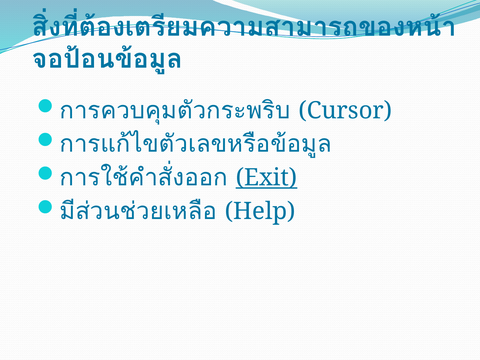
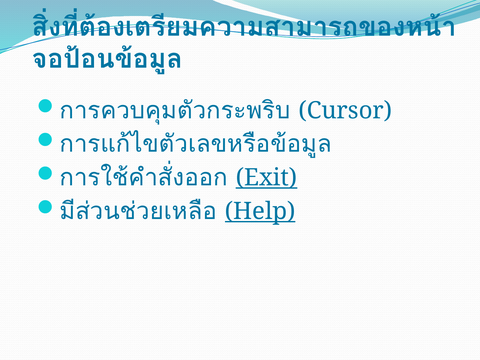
Help underline: none -> present
